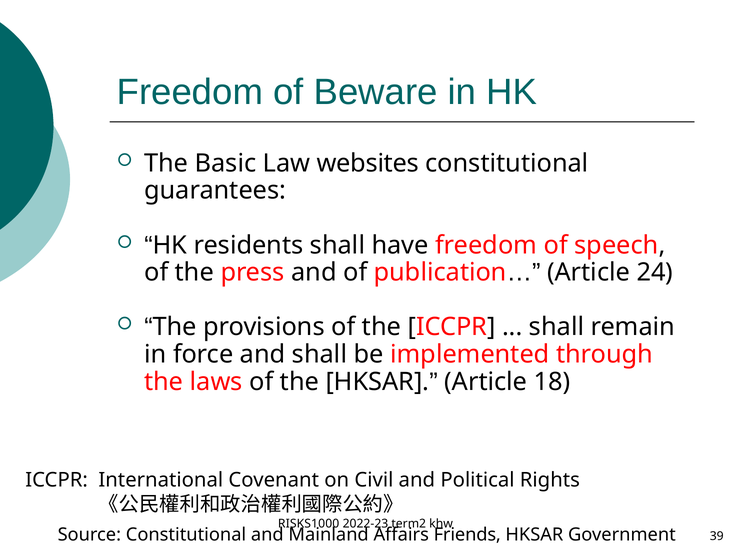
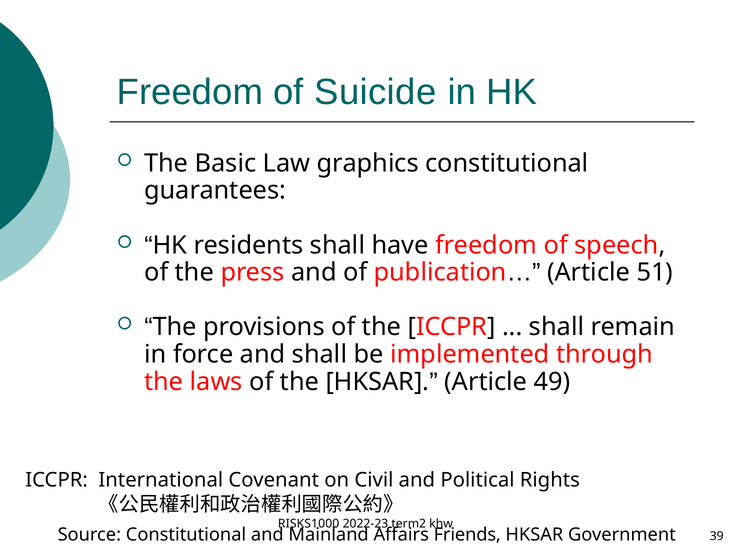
Beware: Beware -> Suicide
websites: websites -> graphics
24: 24 -> 51
18: 18 -> 49
